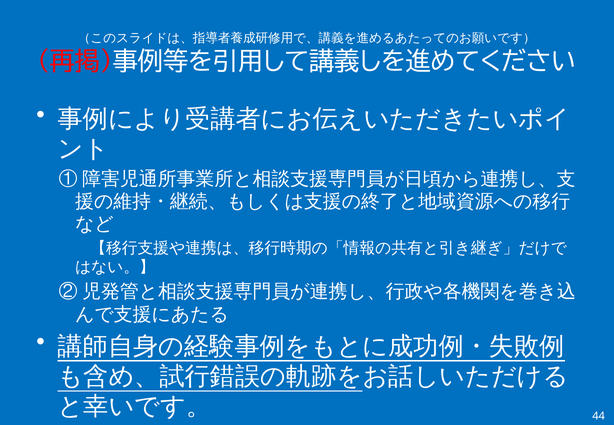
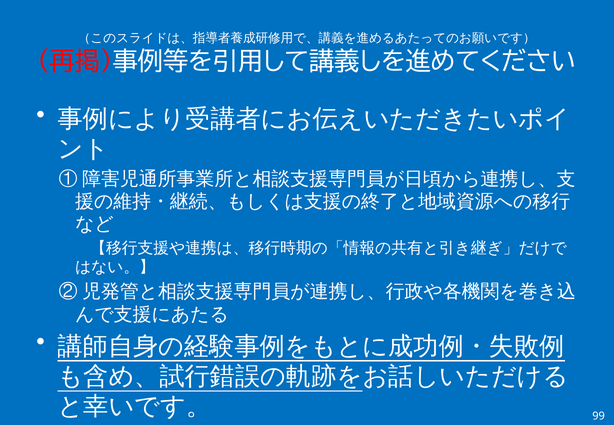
44: 44 -> 99
